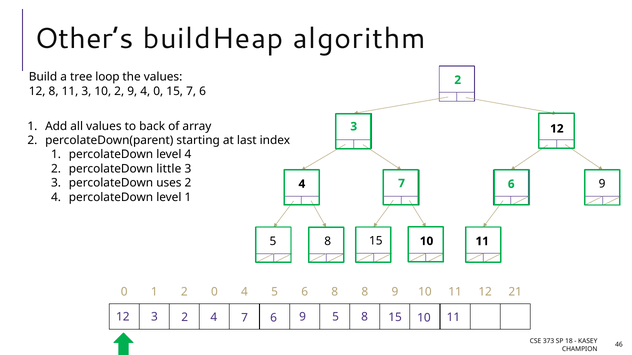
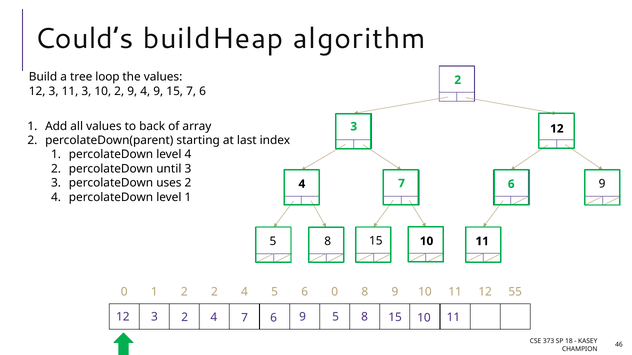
Other’s: Other’s -> Could’s
12 8: 8 -> 3
4 0: 0 -> 9
little: little -> until
2 0: 0 -> 2
6 8: 8 -> 0
21: 21 -> 55
